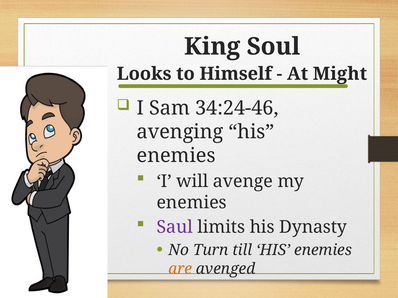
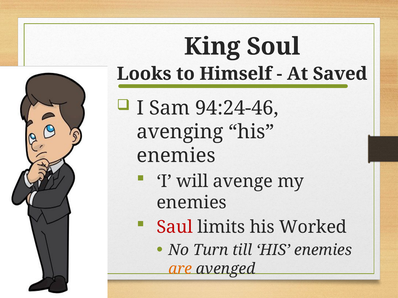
Might: Might -> Saved
34:24-46: 34:24-46 -> 94:24-46
Saul colour: purple -> red
Dynasty: Dynasty -> Worked
